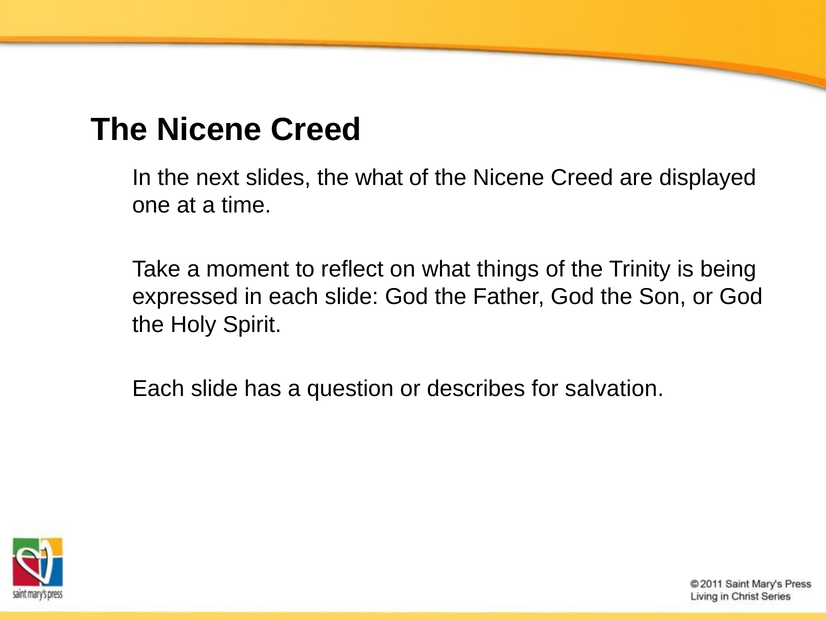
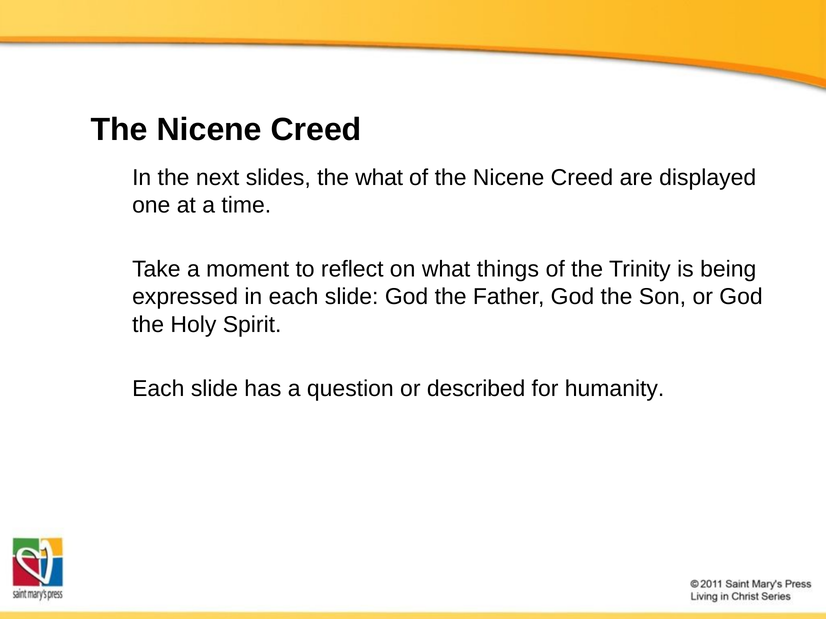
describes: describes -> described
salvation: salvation -> humanity
